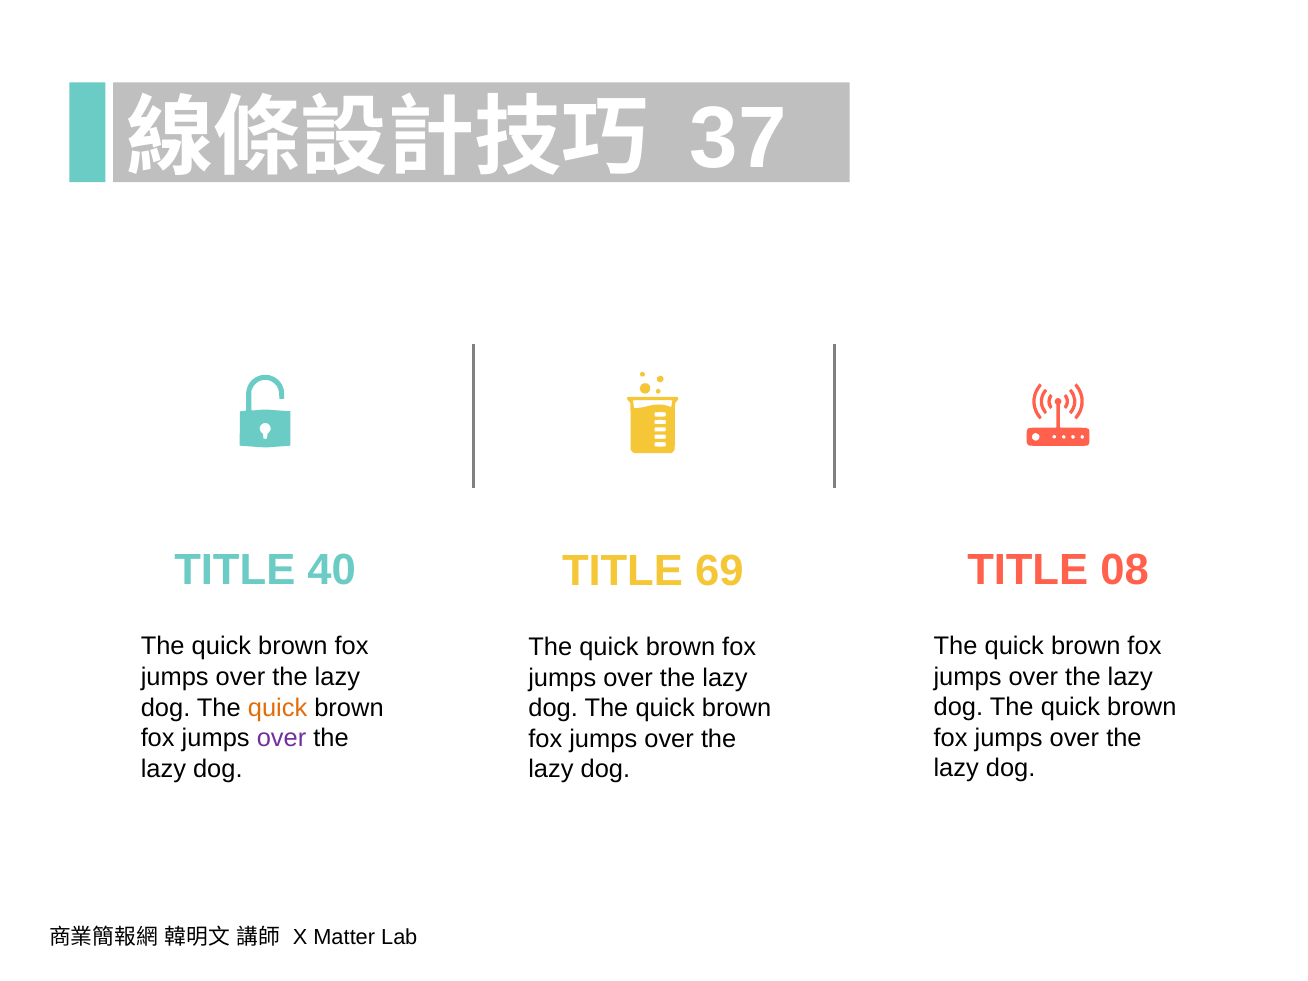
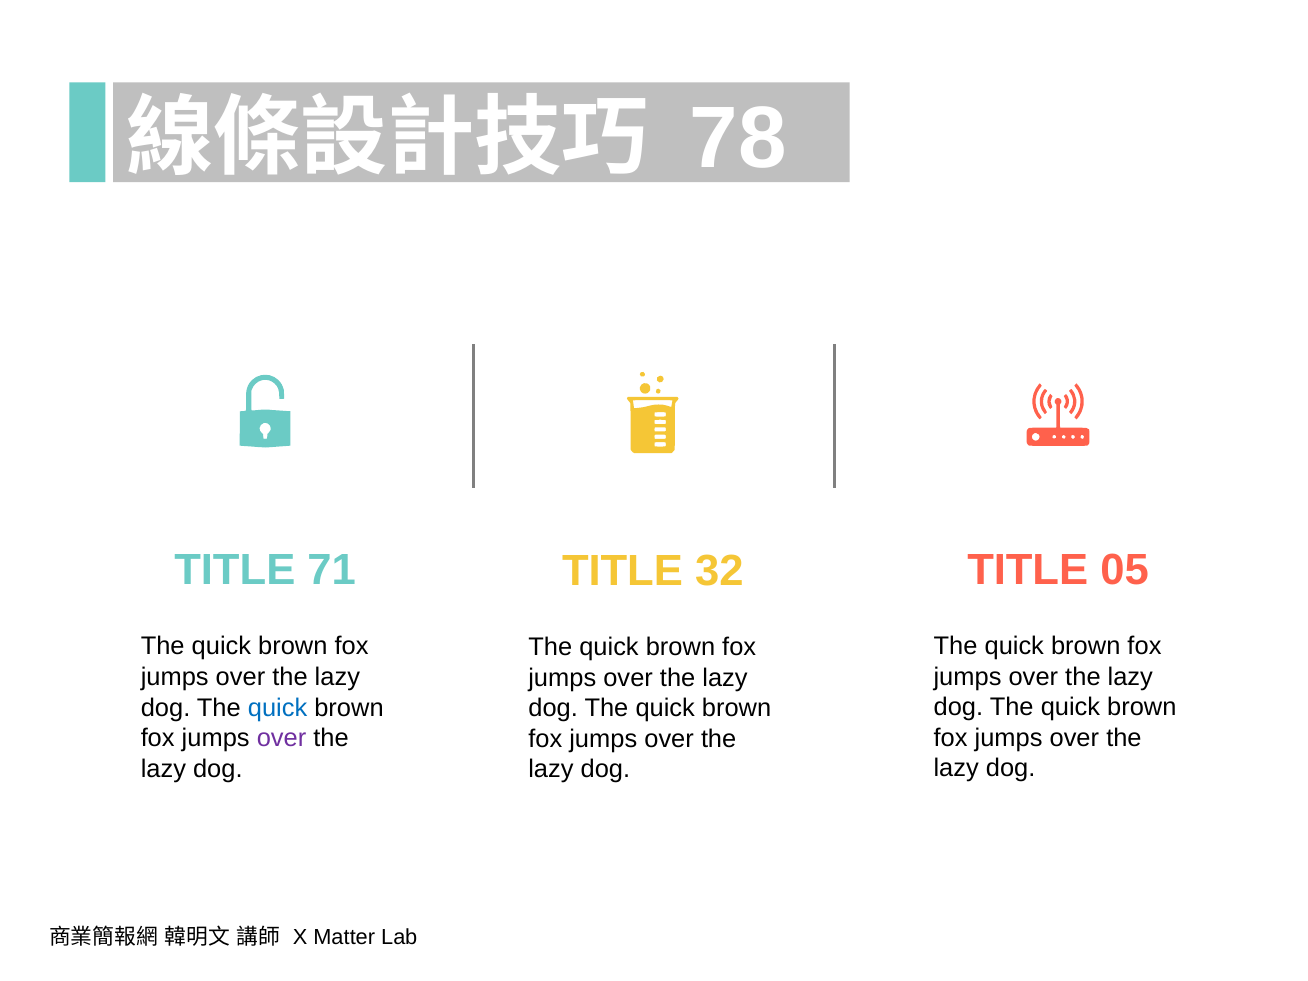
37: 37 -> 78
08: 08 -> 05
40: 40 -> 71
69: 69 -> 32
quick at (278, 708) colour: orange -> blue
